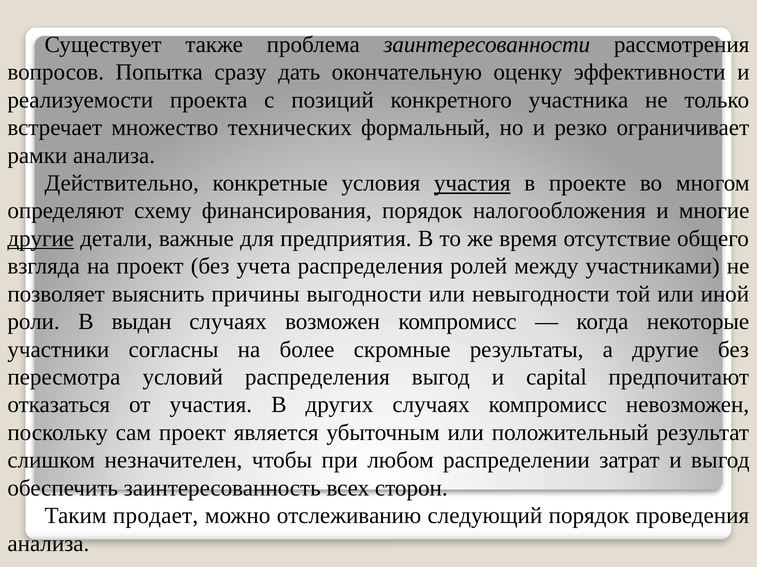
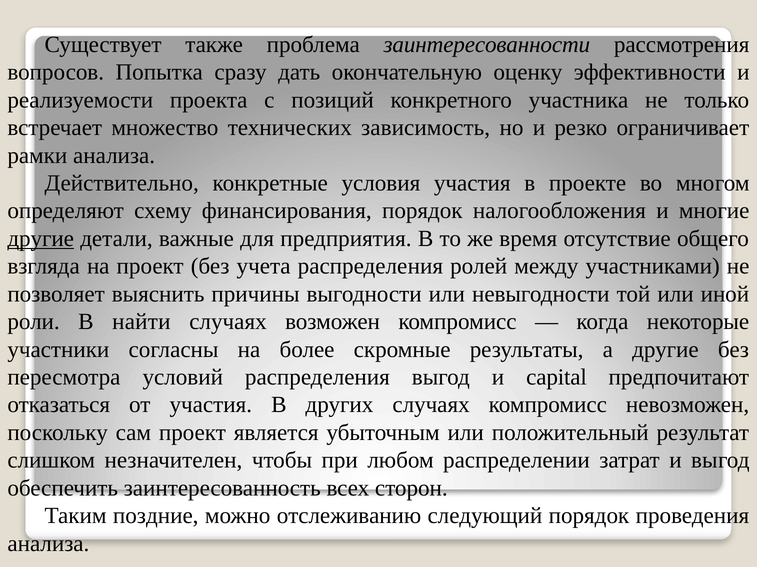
формальный: формальный -> зависимость
участия underline: present -> none
выдан: выдан -> найти
продает: продает -> поздние
